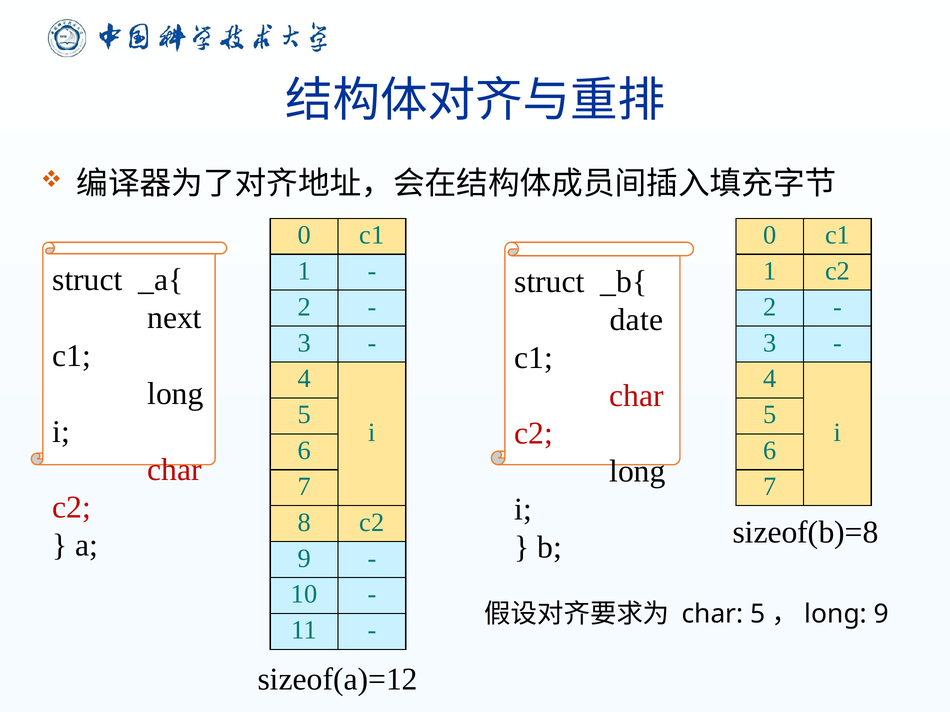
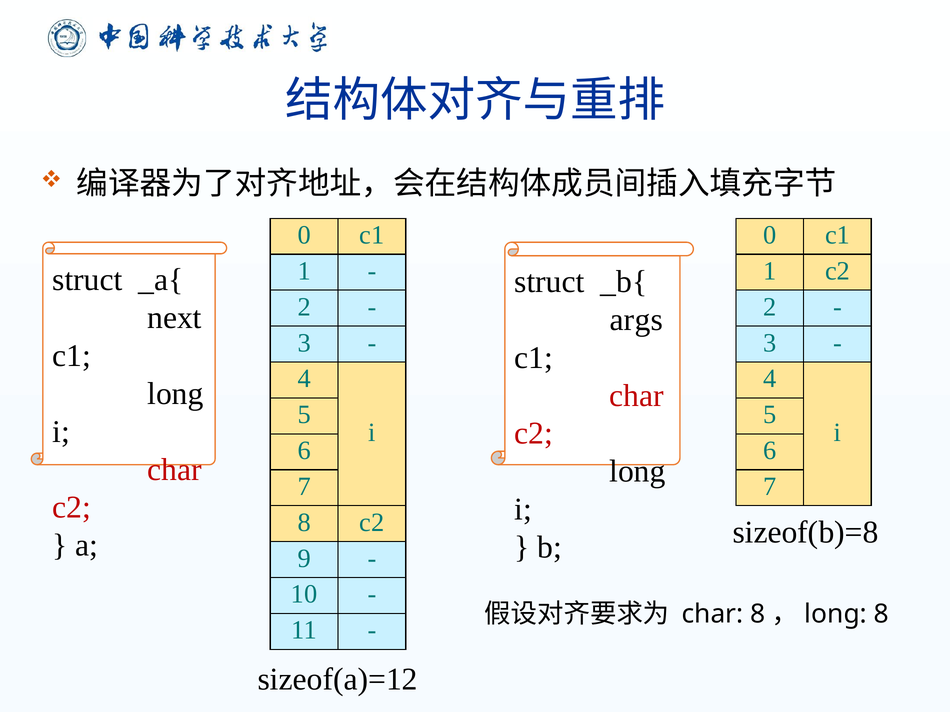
date: date -> args
char 5: 5 -> 8
long 9: 9 -> 8
